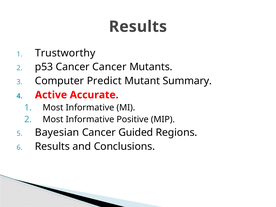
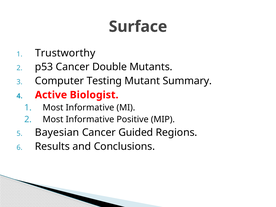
Results at (138, 27): Results -> Surface
Cancer Cancer: Cancer -> Double
Predict: Predict -> Testing
Accurate: Accurate -> Biologist
